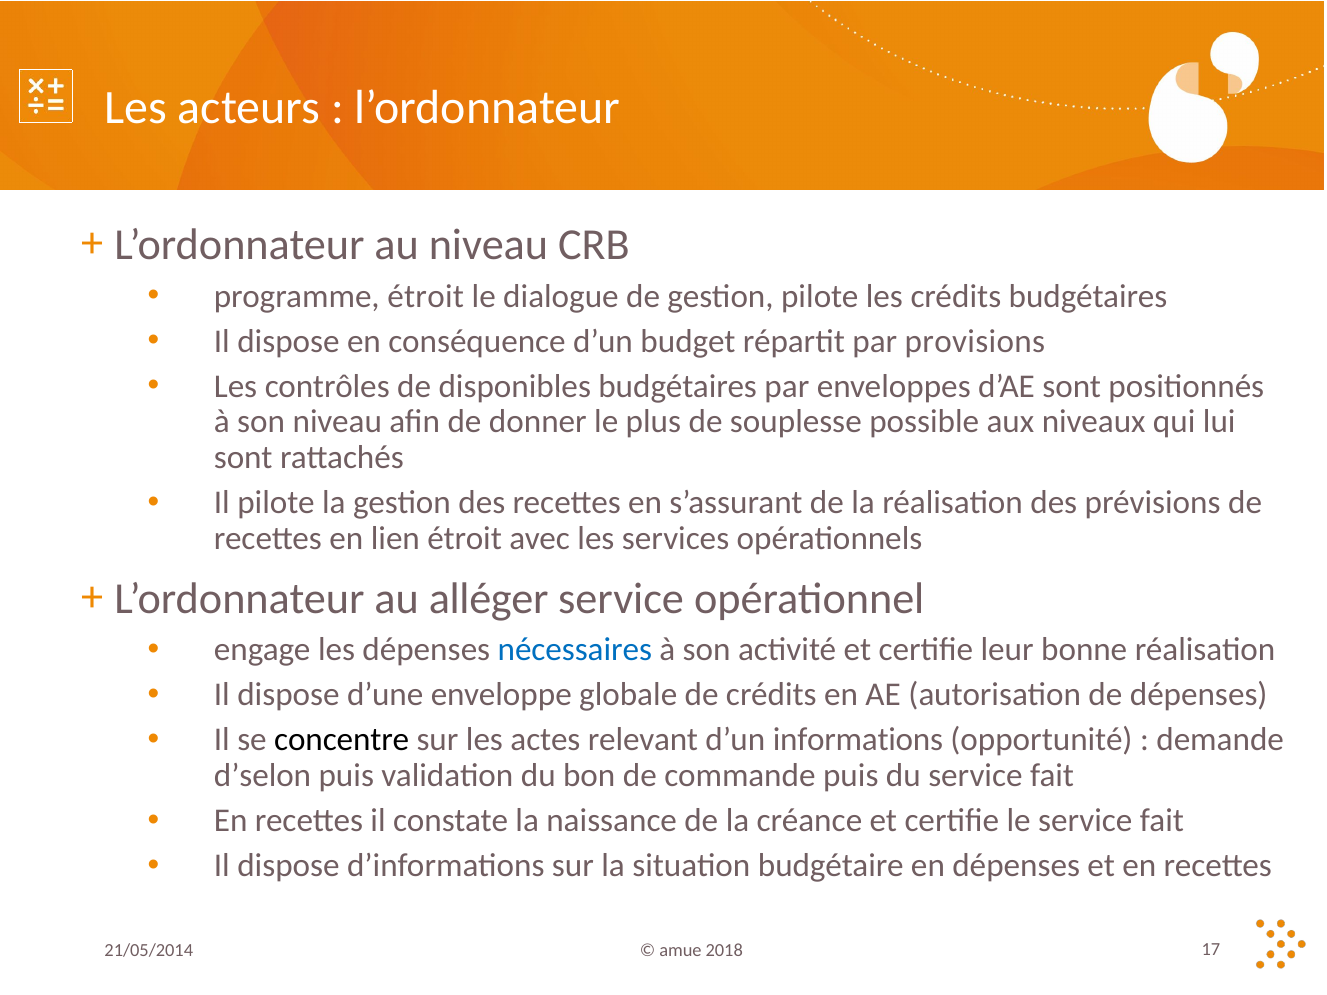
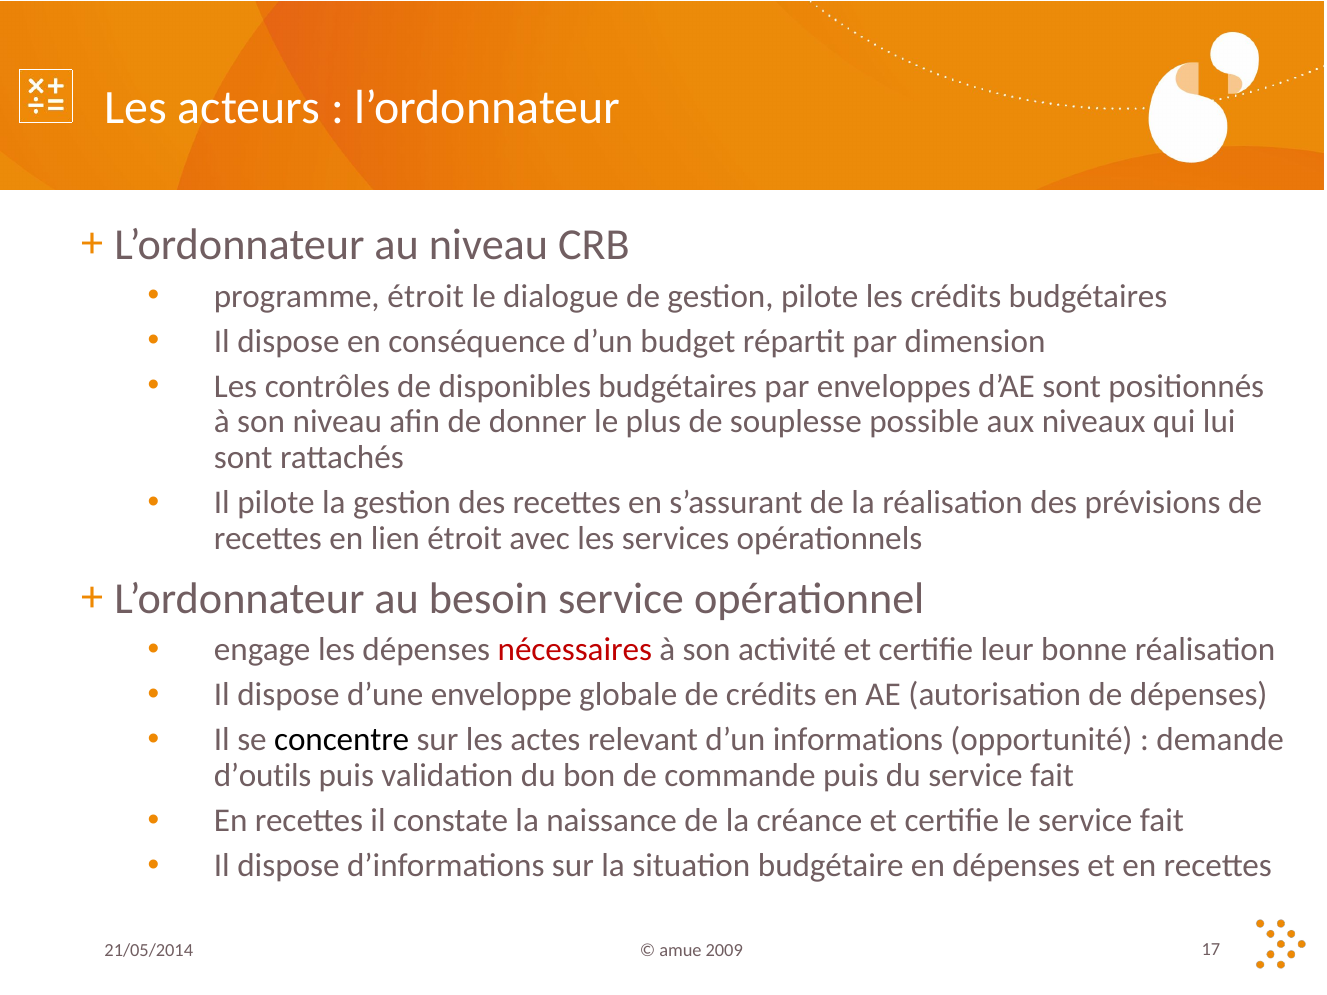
provisions: provisions -> dimension
alléger: alléger -> besoin
nécessaires colour: blue -> red
d’selon: d’selon -> d’outils
2018: 2018 -> 2009
